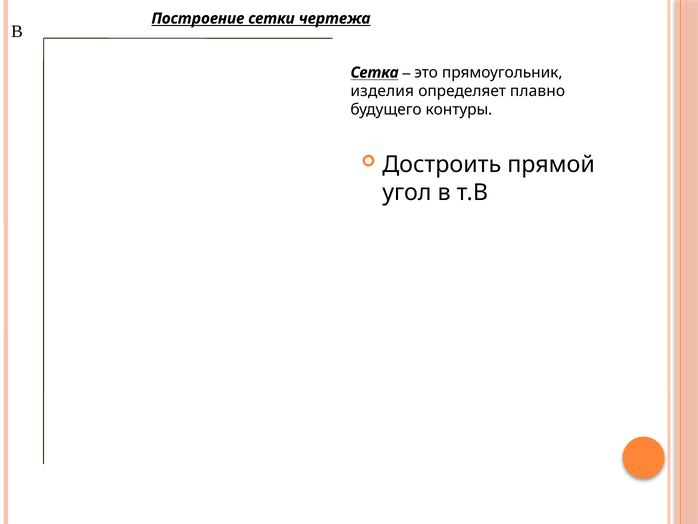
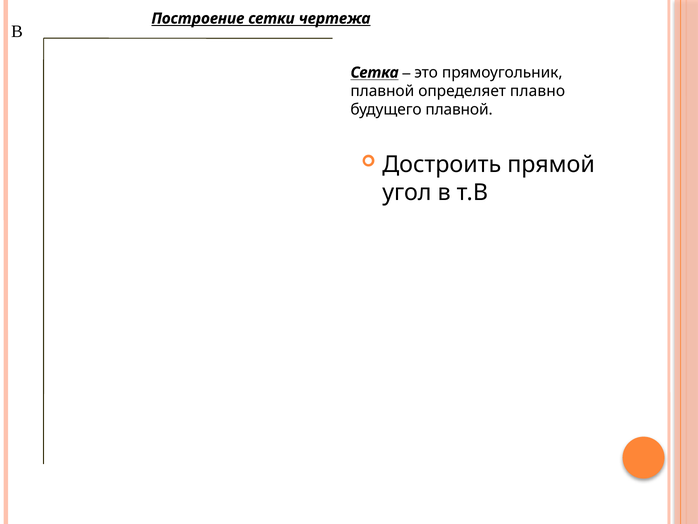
изделия at (382, 91): изделия -> плавной
будущего контуры: контуры -> плавной
